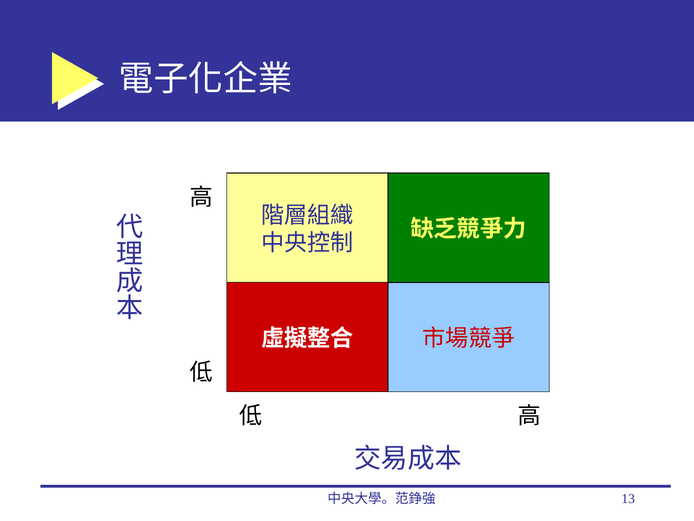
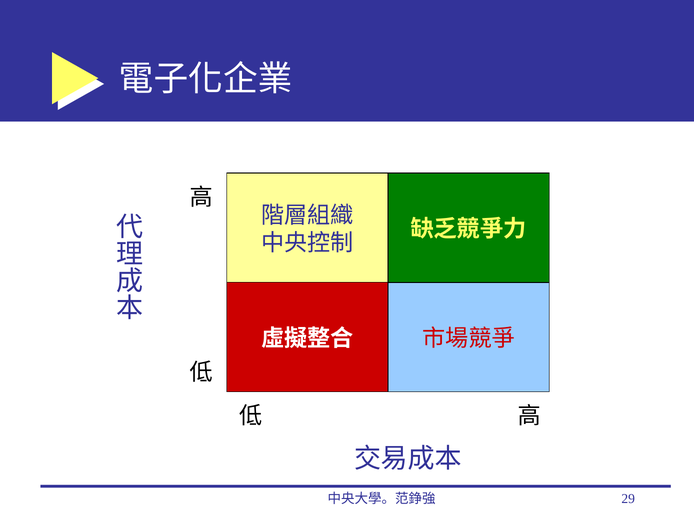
13: 13 -> 29
